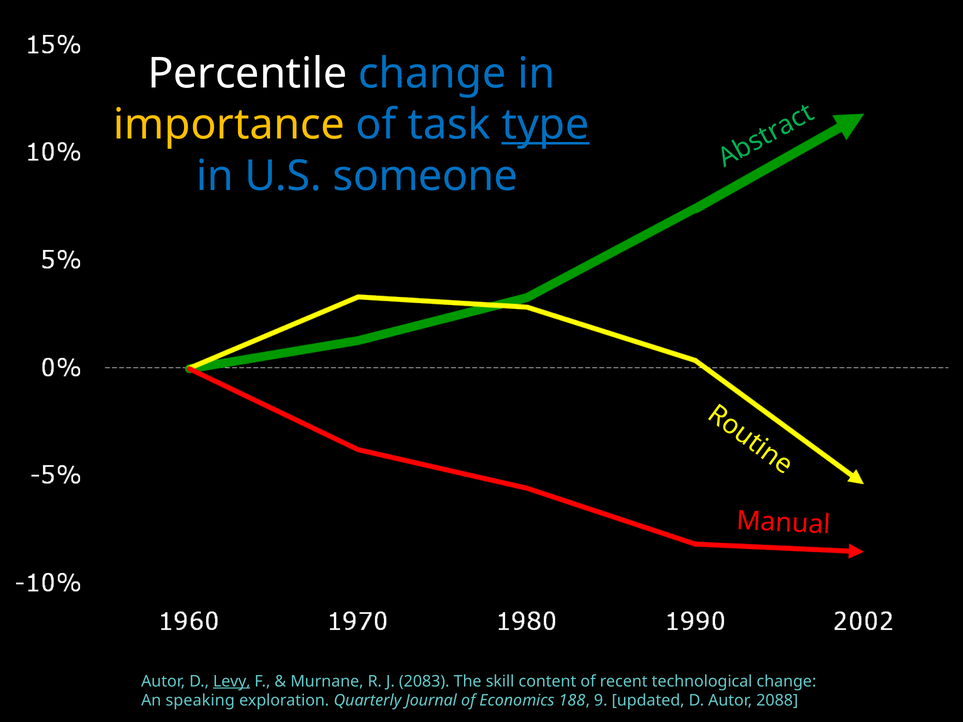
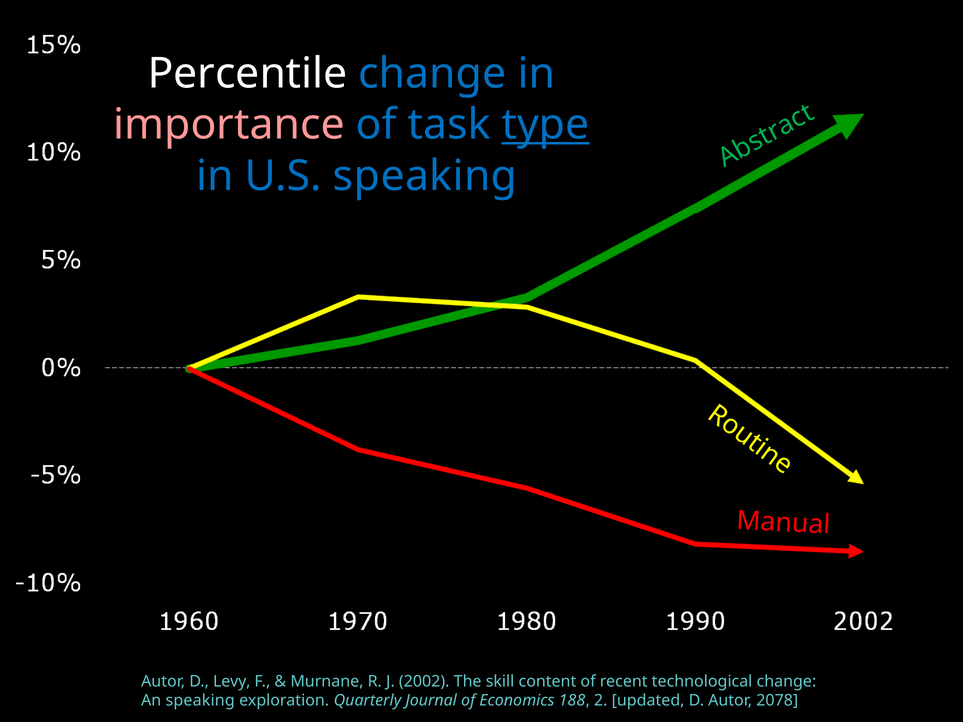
importance colour: yellow -> pink
U.S someone: someone -> speaking
Levy underline: present -> none
2083: 2083 -> 2002
9: 9 -> 2
2088: 2088 -> 2078
